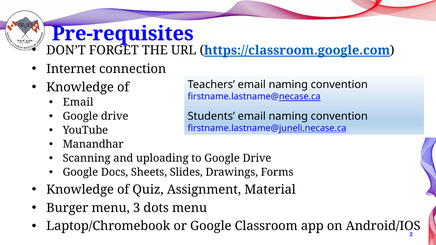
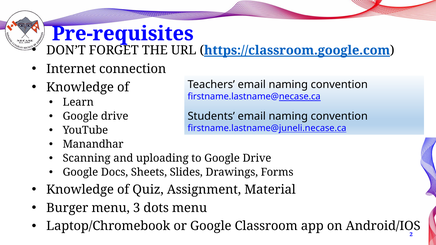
Email at (78, 102): Email -> Learn
